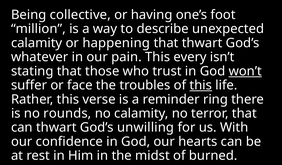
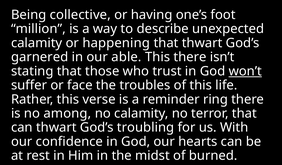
whatever: whatever -> garnered
pain: pain -> able
This every: every -> there
this at (201, 85) underline: present -> none
rounds: rounds -> among
unwilling: unwilling -> troubling
